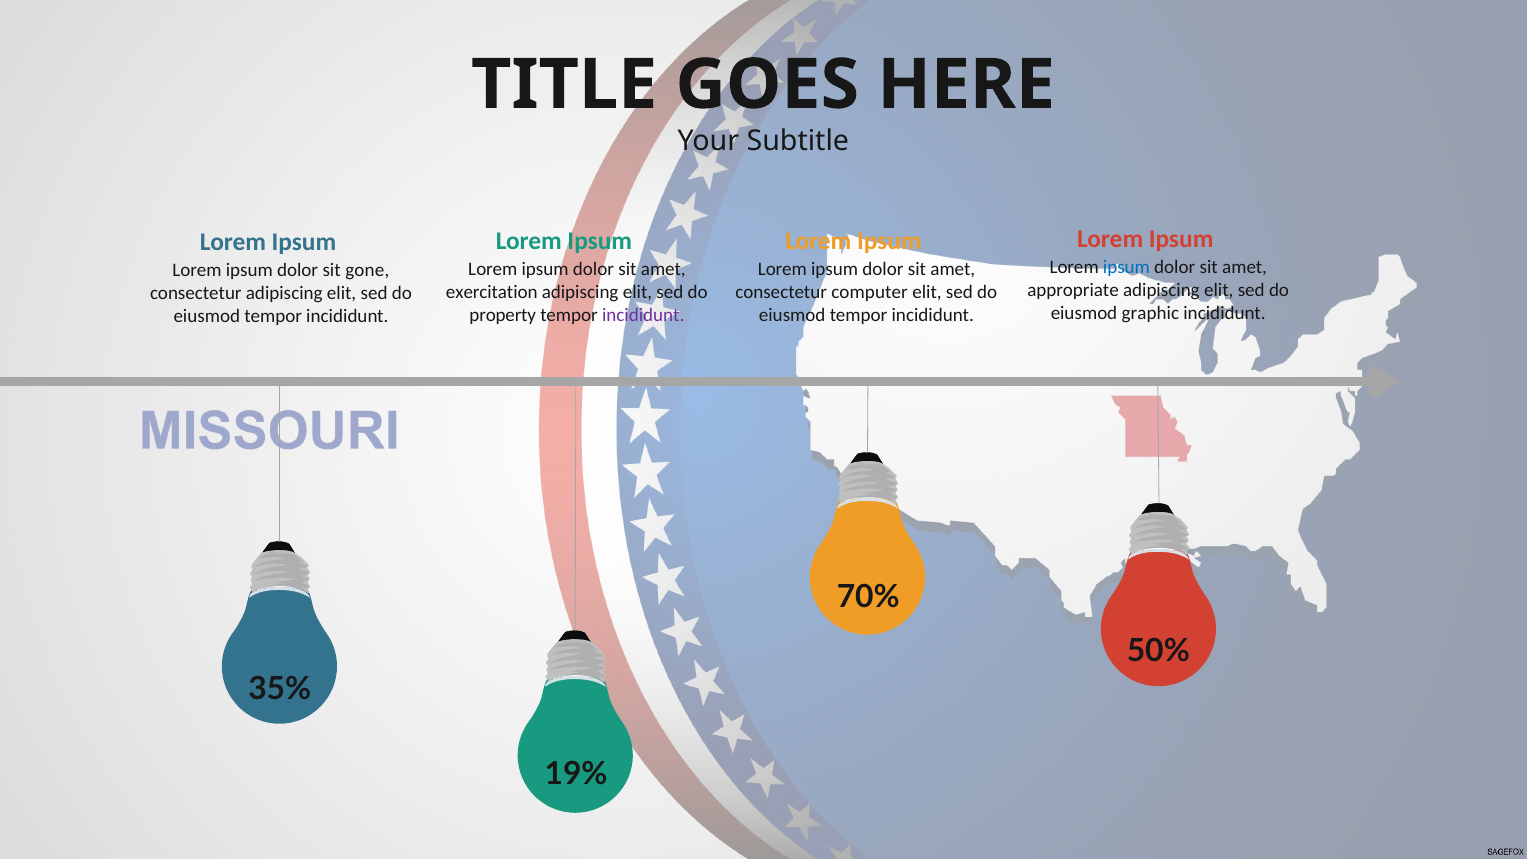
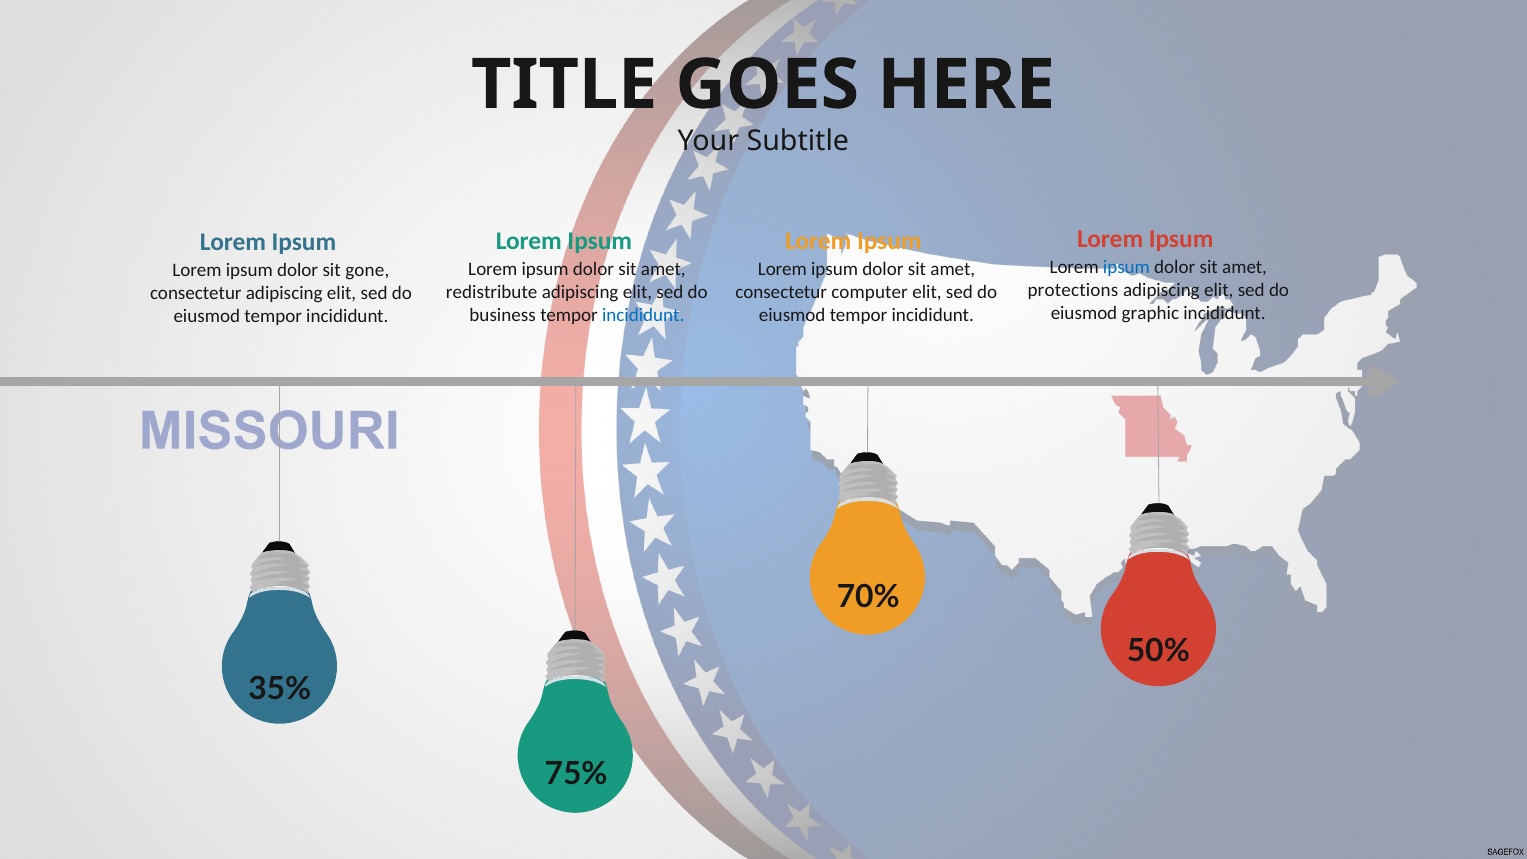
appropriate: appropriate -> protections
exercitation: exercitation -> redistribute
property: property -> business
incididunt at (643, 315) colour: purple -> blue
19%: 19% -> 75%
